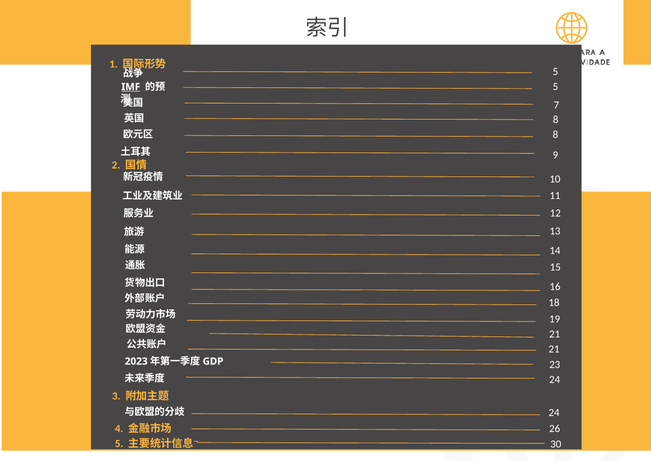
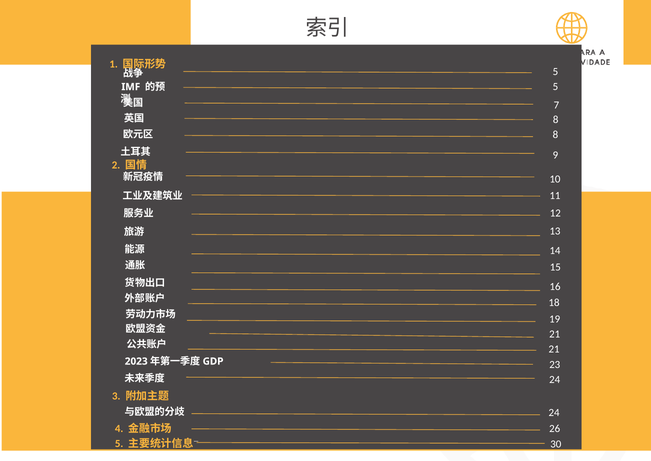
IMF underline: present -> none
